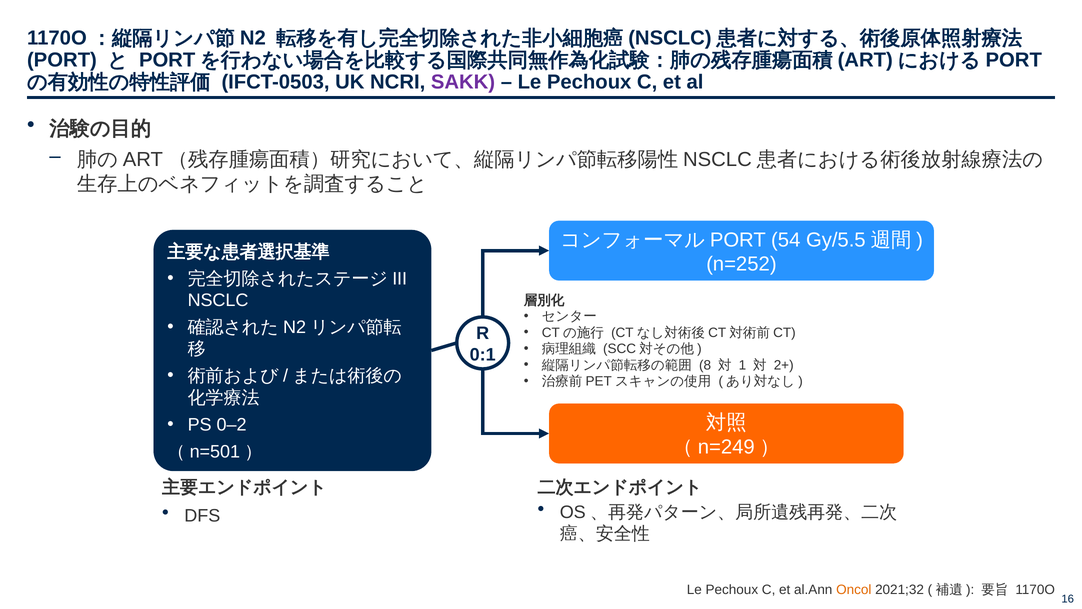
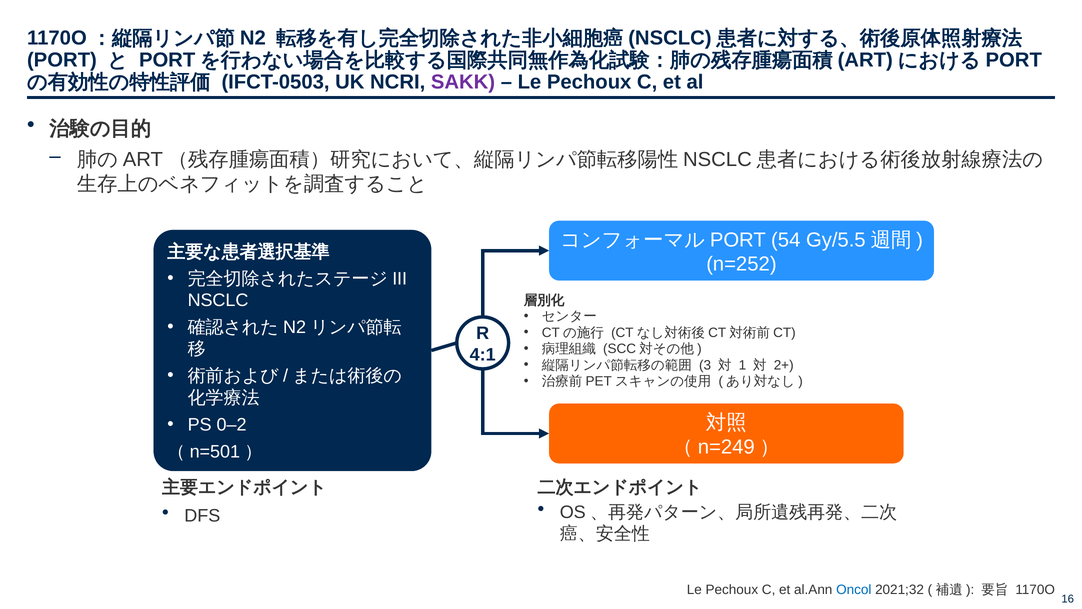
0:1: 0:1 -> 4:1
8: 8 -> 3
Oncol colour: orange -> blue
